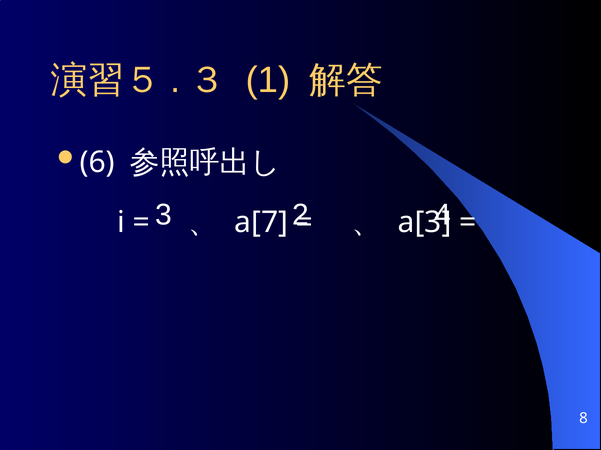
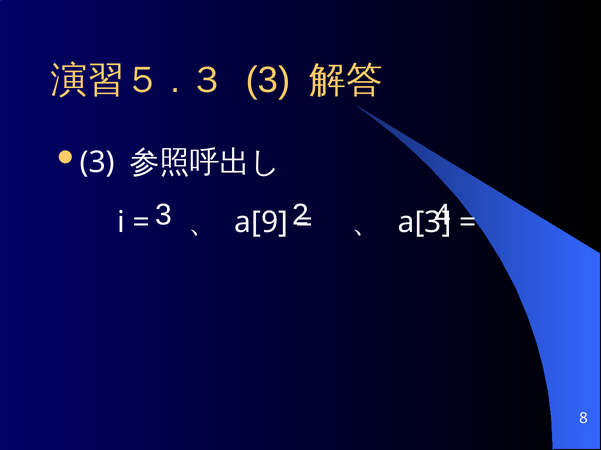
1 at (268, 80): 1 -> 3
6 at (97, 162): 6 -> 3
a[7: a[7 -> a[9
